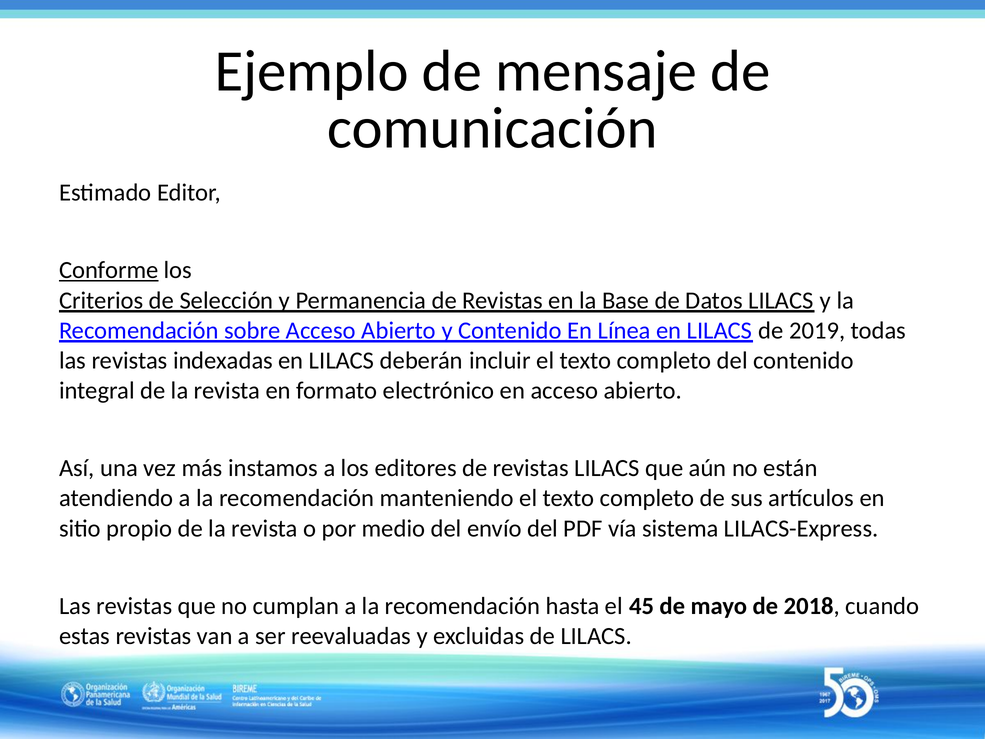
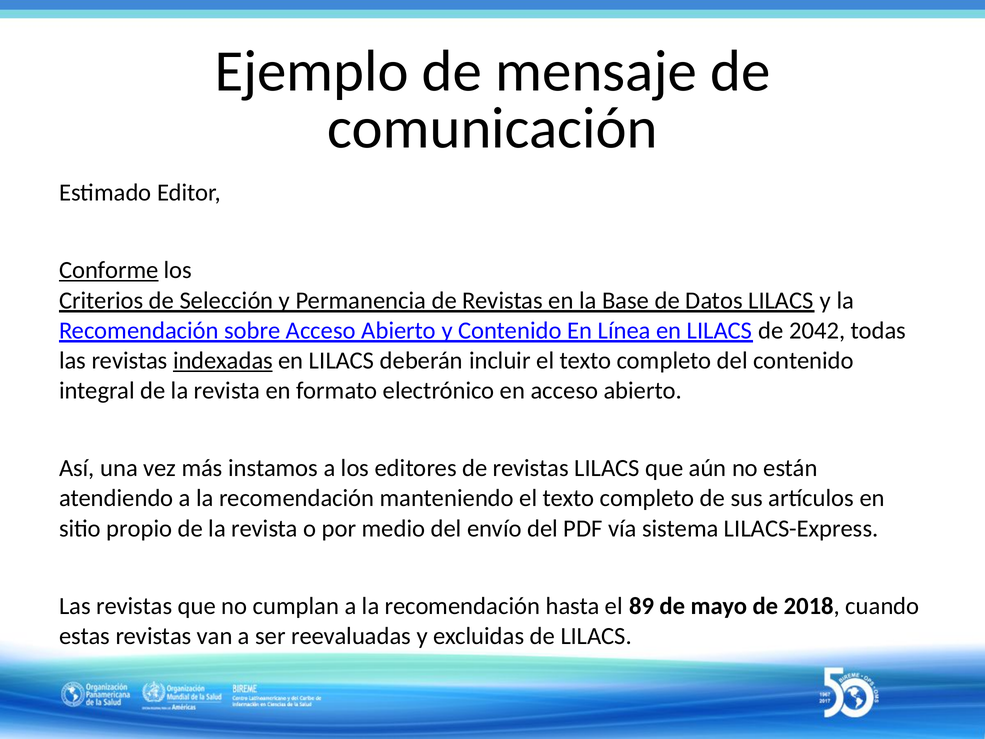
2019: 2019 -> 2042
indexadas underline: none -> present
45: 45 -> 89
